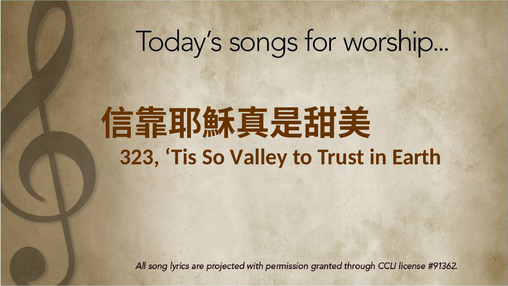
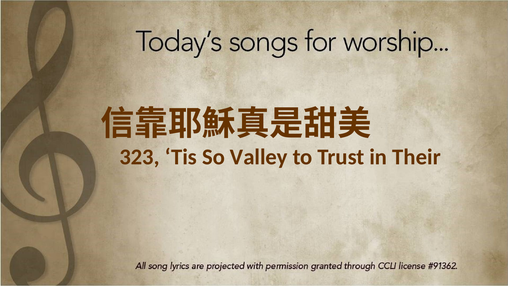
Earth: Earth -> Their
